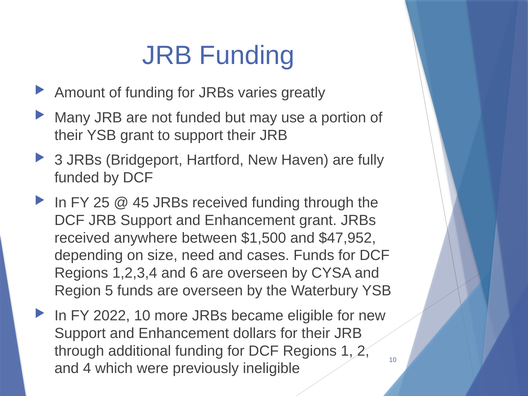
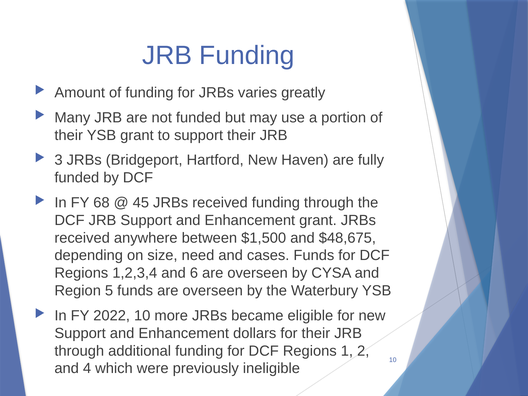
25: 25 -> 68
$47,952: $47,952 -> $48,675
